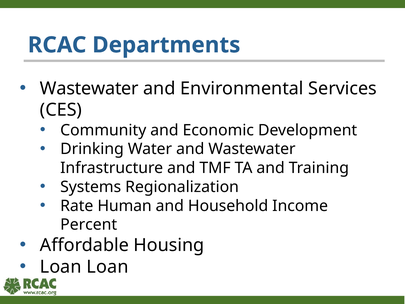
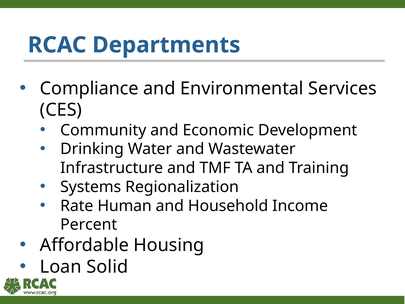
Wastewater at (89, 88): Wastewater -> Compliance
Loan Loan: Loan -> Solid
